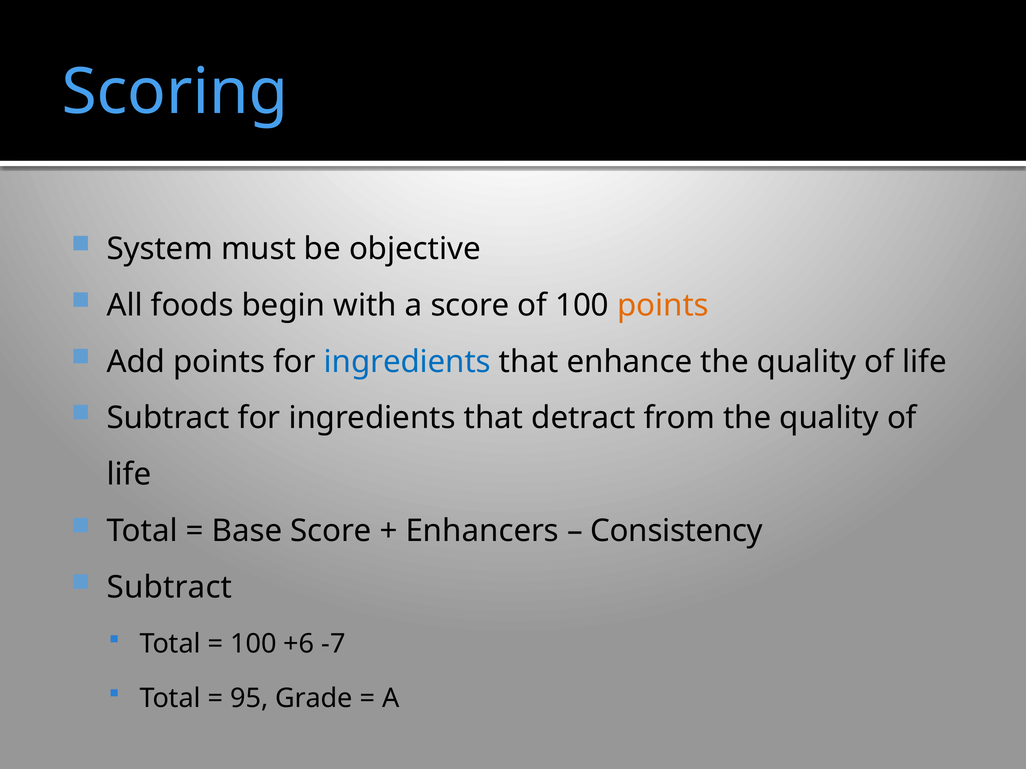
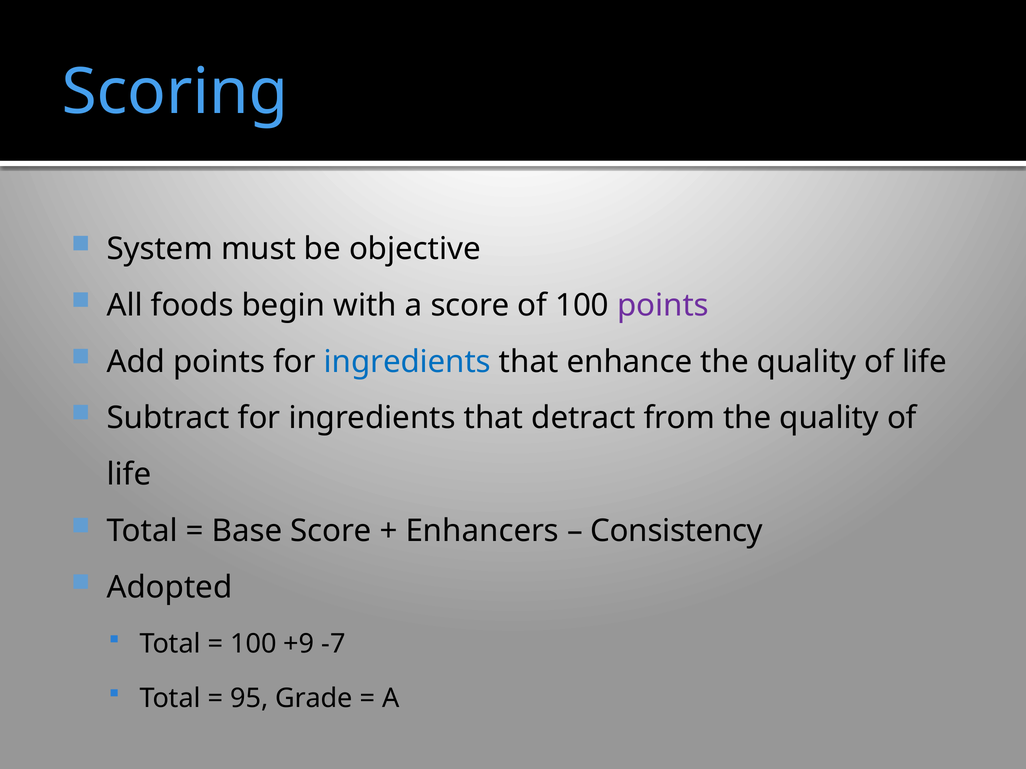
points at (663, 306) colour: orange -> purple
Subtract at (169, 588): Subtract -> Adopted
+6: +6 -> +9
